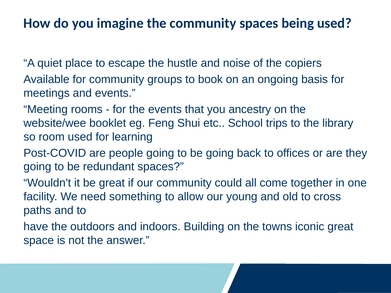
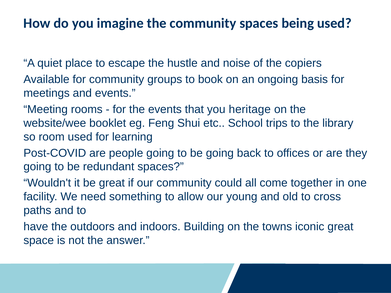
ancestry: ancestry -> heritage
